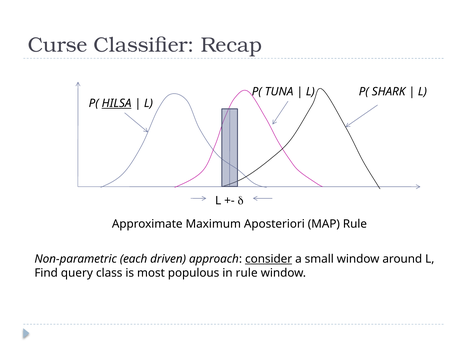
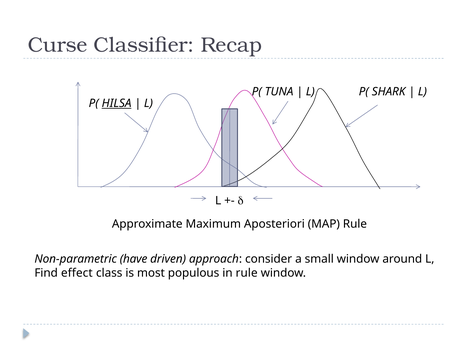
each: each -> have
consider underline: present -> none
query: query -> effect
